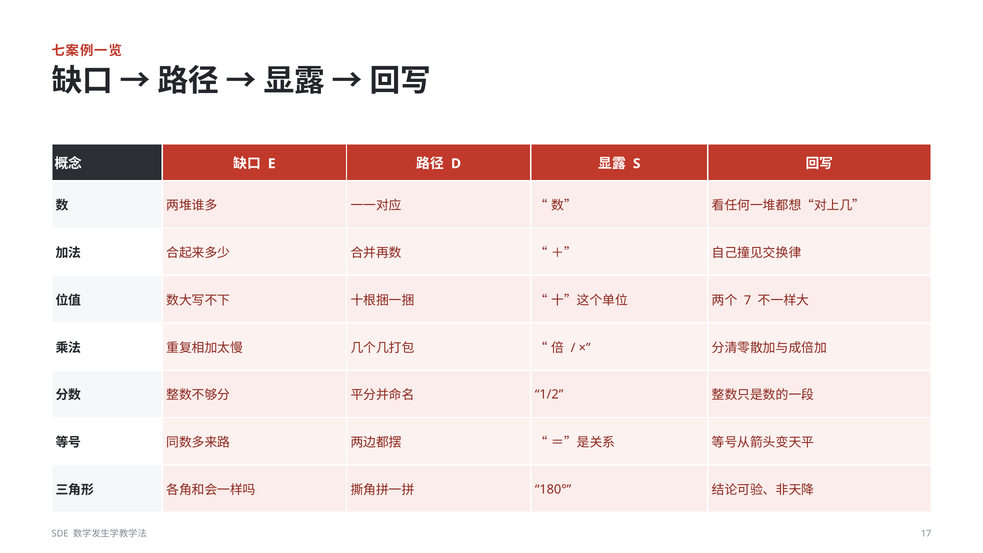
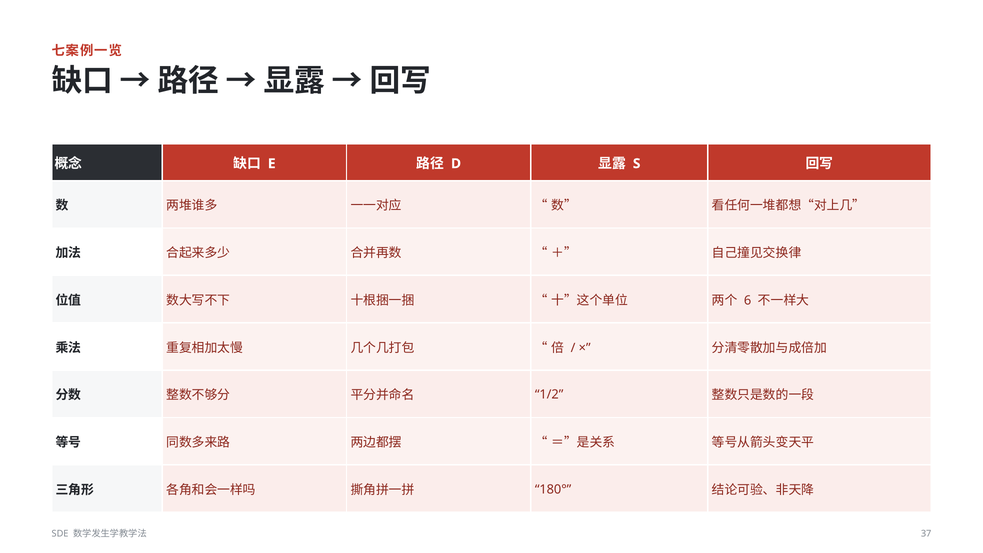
7: 7 -> 6
17: 17 -> 37
